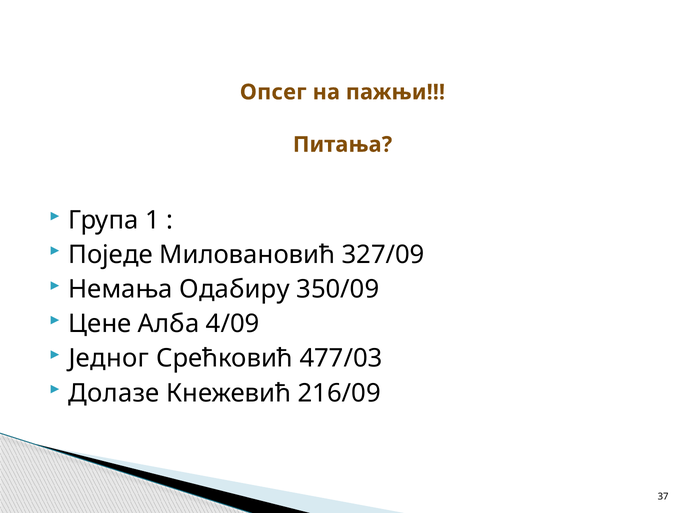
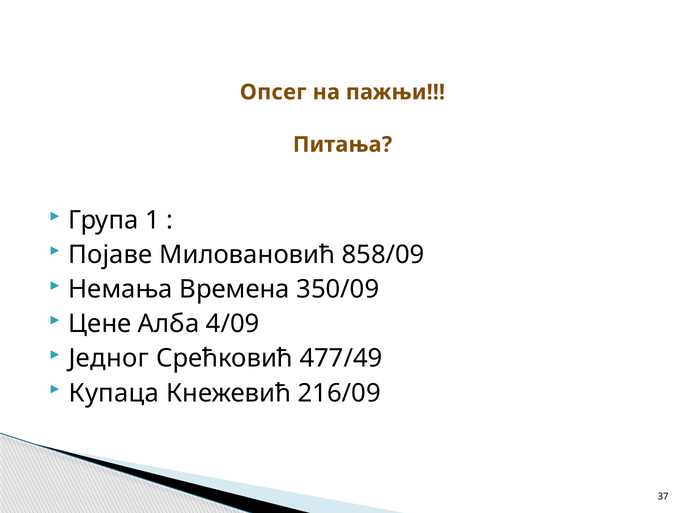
Поједе: Поједе -> Појаве
327/09: 327/09 -> 858/09
Одабиру: Одабиру -> Времена
477/03: 477/03 -> 477/49
Долазе: Долазе -> Купаца
